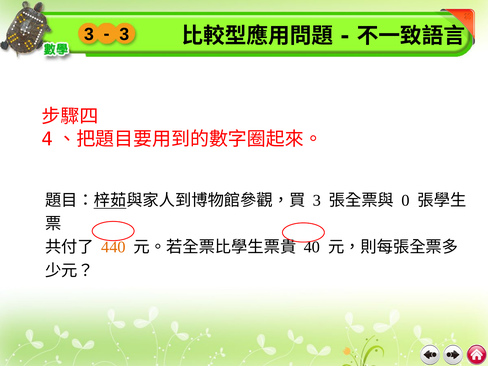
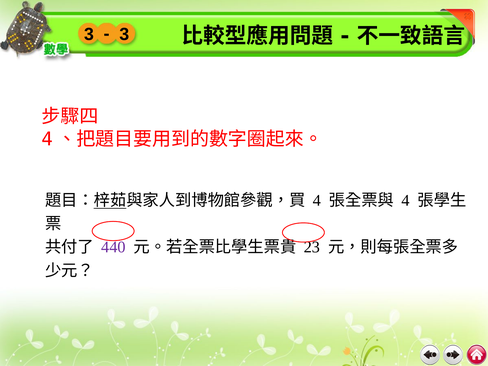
3 at (317, 200): 3 -> 4
0 at (405, 200): 0 -> 4
440 colour: orange -> purple
40: 40 -> 23
